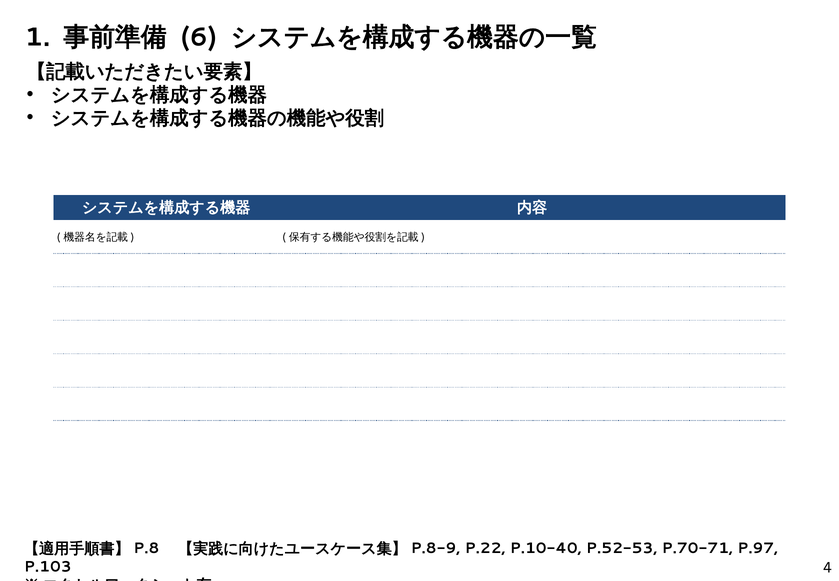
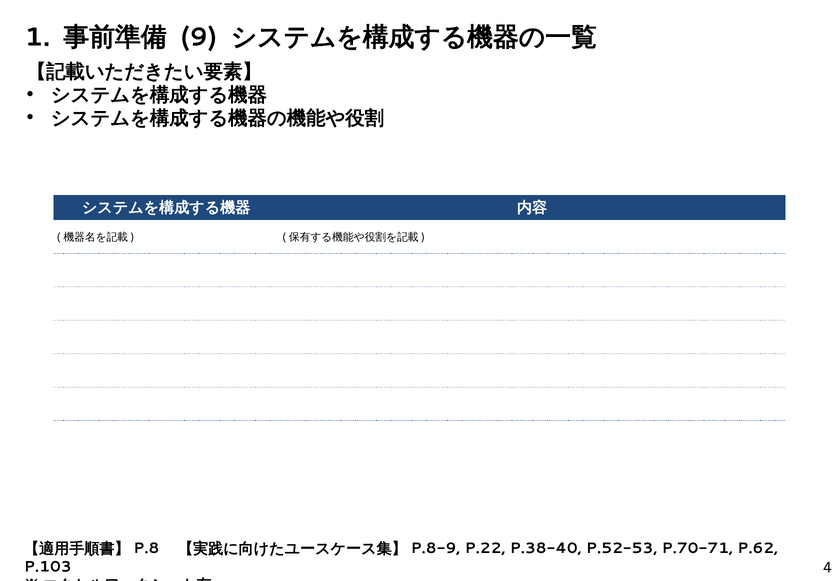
6: 6 -> 9
P.10-40: P.10-40 -> P.38-40
P.97: P.97 -> P.62
